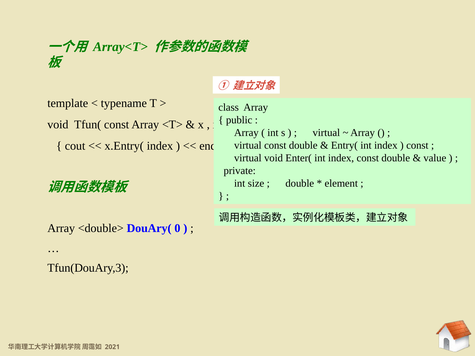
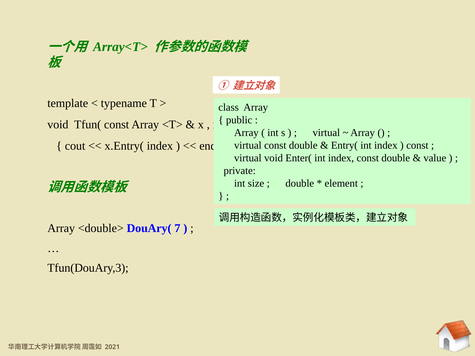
0: 0 -> 7
